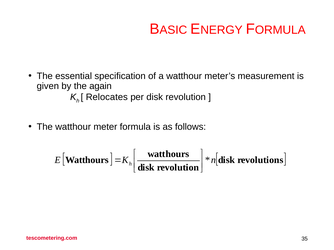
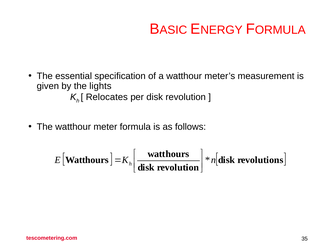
again: again -> lights
